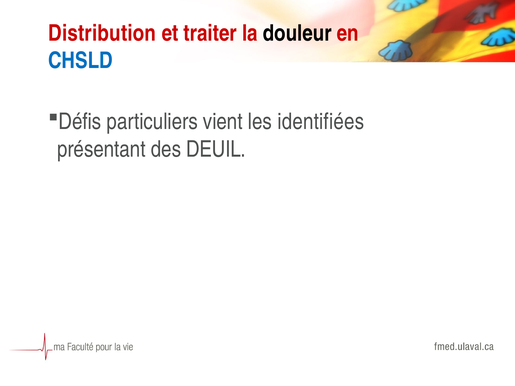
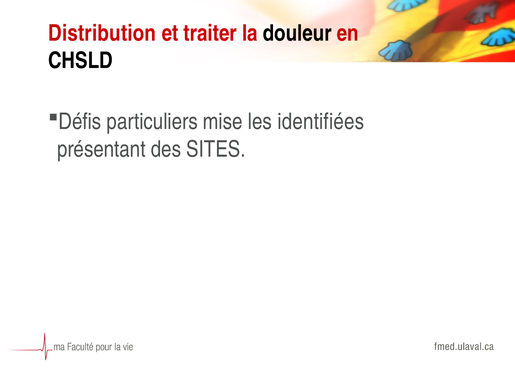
CHSLD colour: blue -> black
vient: vient -> mise
DEUIL: DEUIL -> SITES
